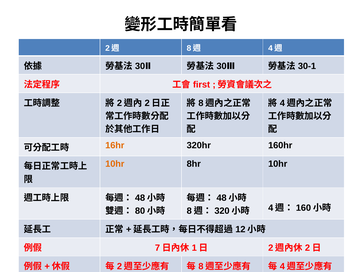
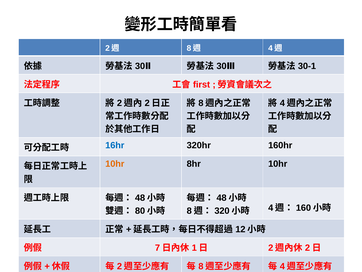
16hr colour: orange -> blue
